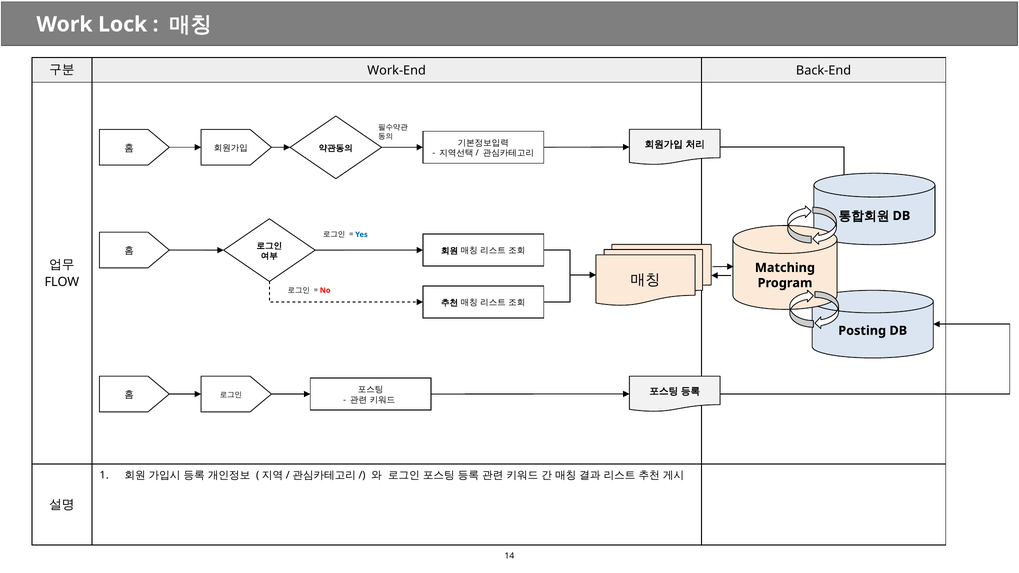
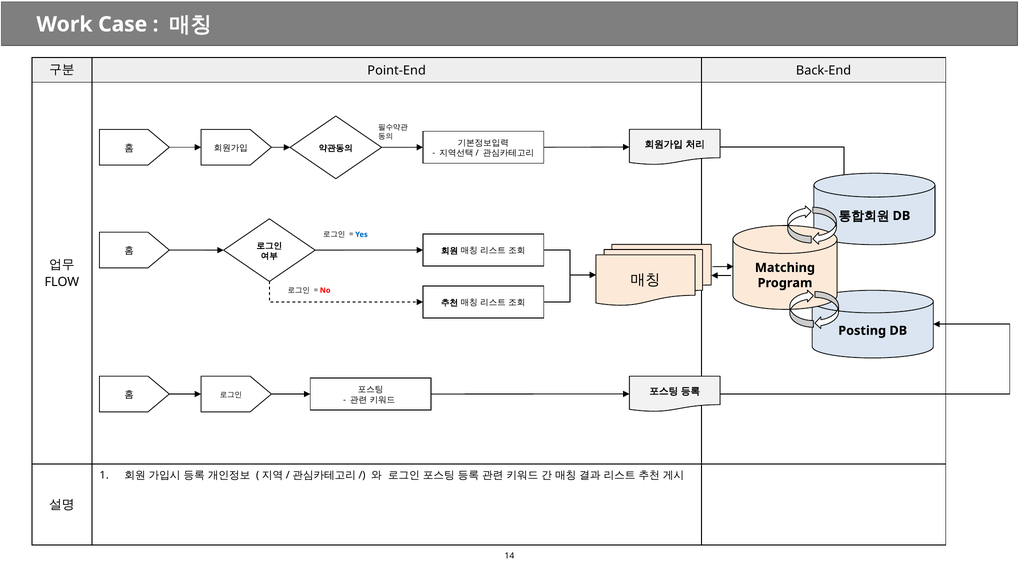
Lock: Lock -> Case
Work-End: Work-End -> Point-End
